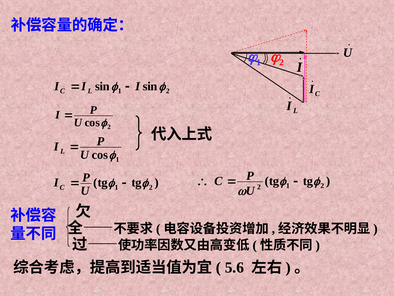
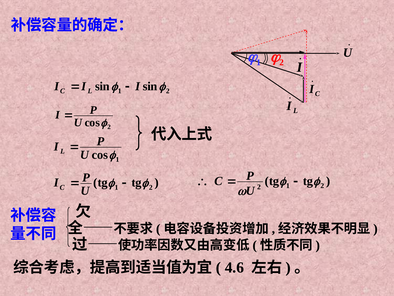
5.6: 5.6 -> 4.6
